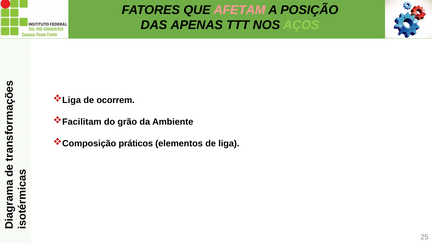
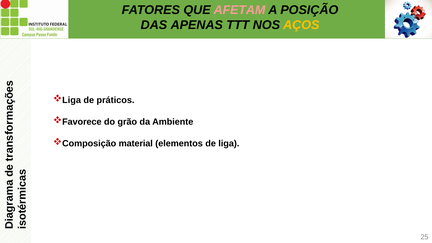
AÇOS colour: light green -> yellow
ocorrem: ocorrem -> práticos
Facilitam: Facilitam -> Favorece
práticos: práticos -> material
